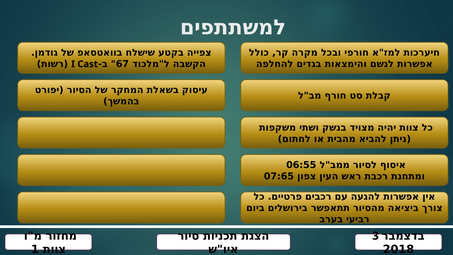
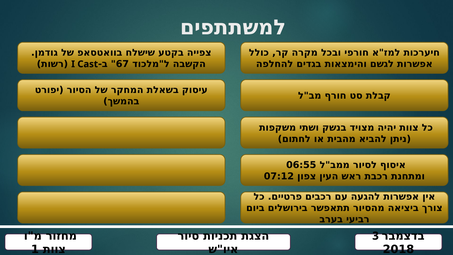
07:65: 07:65 -> 07:12
